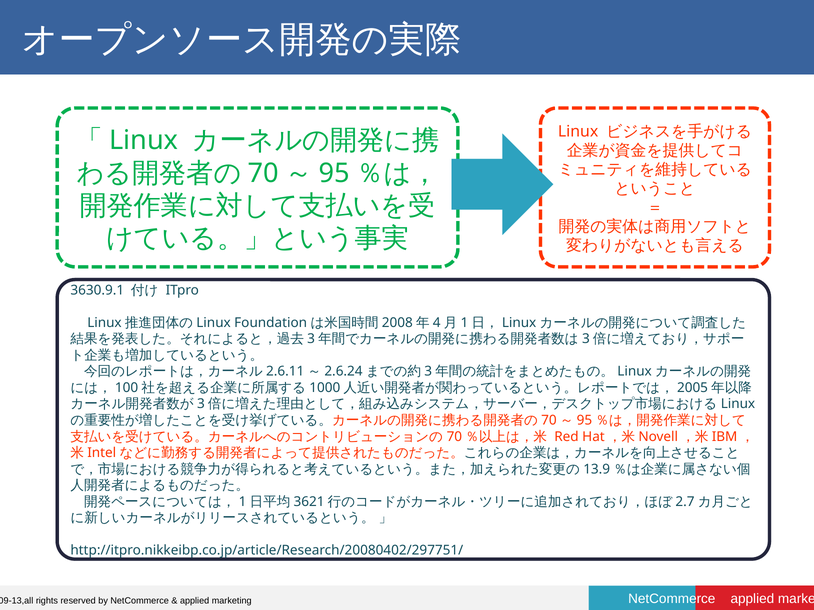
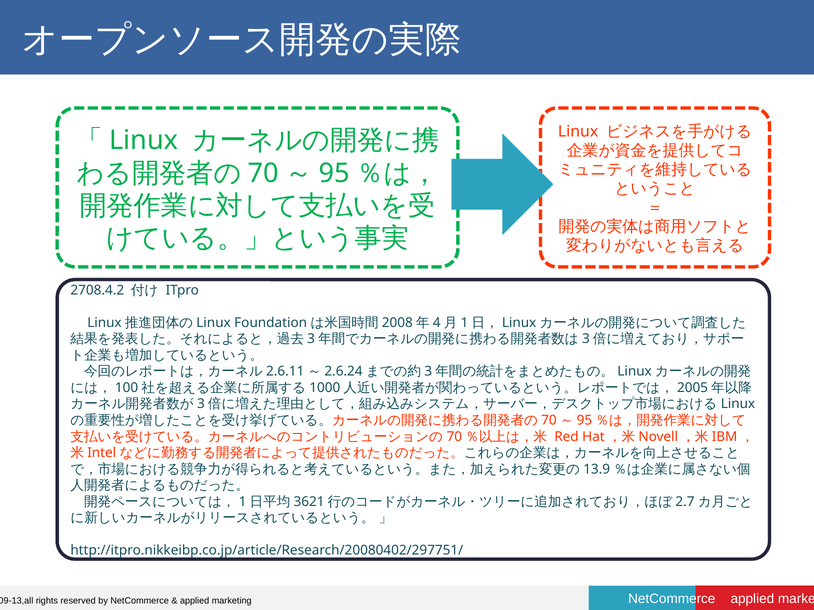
3630.9.1: 3630.9.1 -> 2708.4.2
